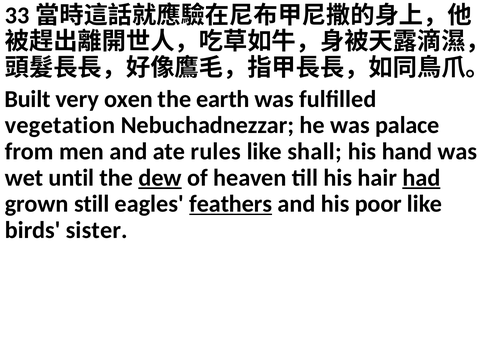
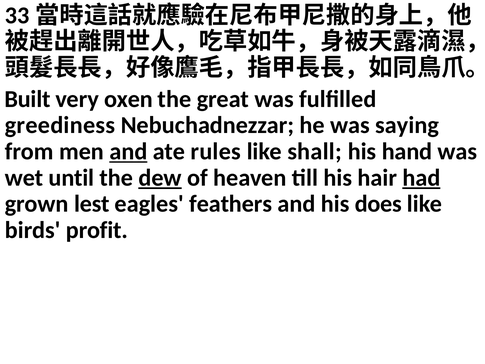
earth: earth -> great
vegetation: vegetation -> greediness
palace: palace -> saying
and at (128, 151) underline: none -> present
still: still -> lest
feathers underline: present -> none
poor: poor -> does
sister: sister -> profit
